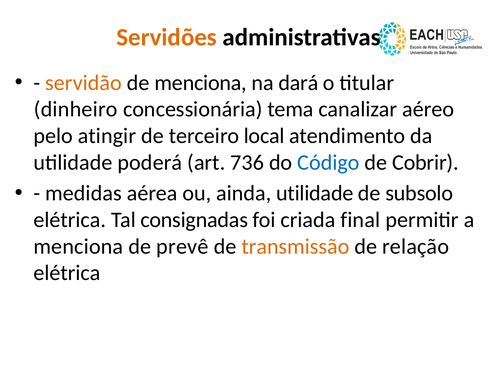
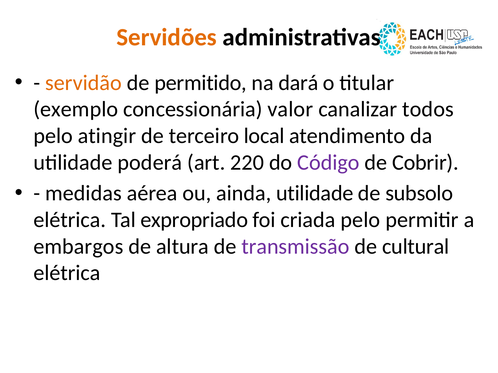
de menciona: menciona -> permitido
dinheiro: dinheiro -> exemplo
tema: tema -> valor
aéreo: aéreo -> todos
736: 736 -> 220
Código colour: blue -> purple
consignadas: consignadas -> expropriado
criada final: final -> pelo
menciona at (78, 247): menciona -> embargos
prevê: prevê -> altura
transmissão colour: orange -> purple
relação: relação -> cultural
